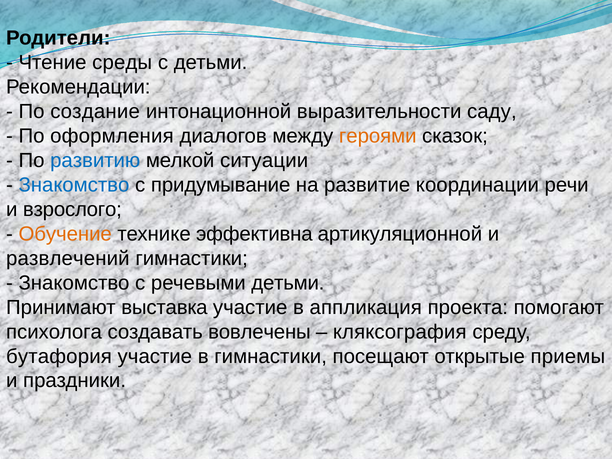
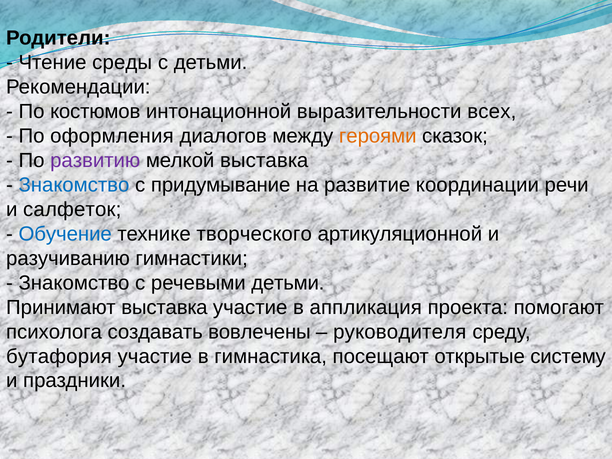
создание: создание -> костюмов
саду: саду -> всех
развитию colour: blue -> purple
мелкой ситуации: ситуации -> выставка
взрослого: взрослого -> салфеток
Обучение colour: orange -> blue
эффективна: эффективна -> творческого
развлечений: развлечений -> разучиванию
кляксография: кляксография -> руководителя
в гимнастики: гимнастики -> гимнастика
приемы: приемы -> систему
